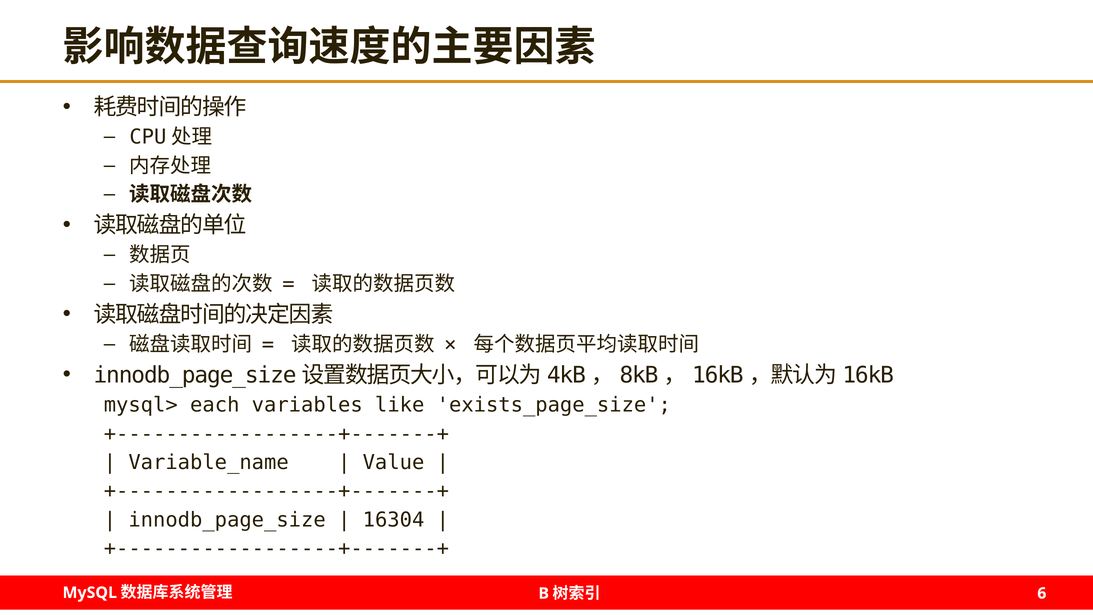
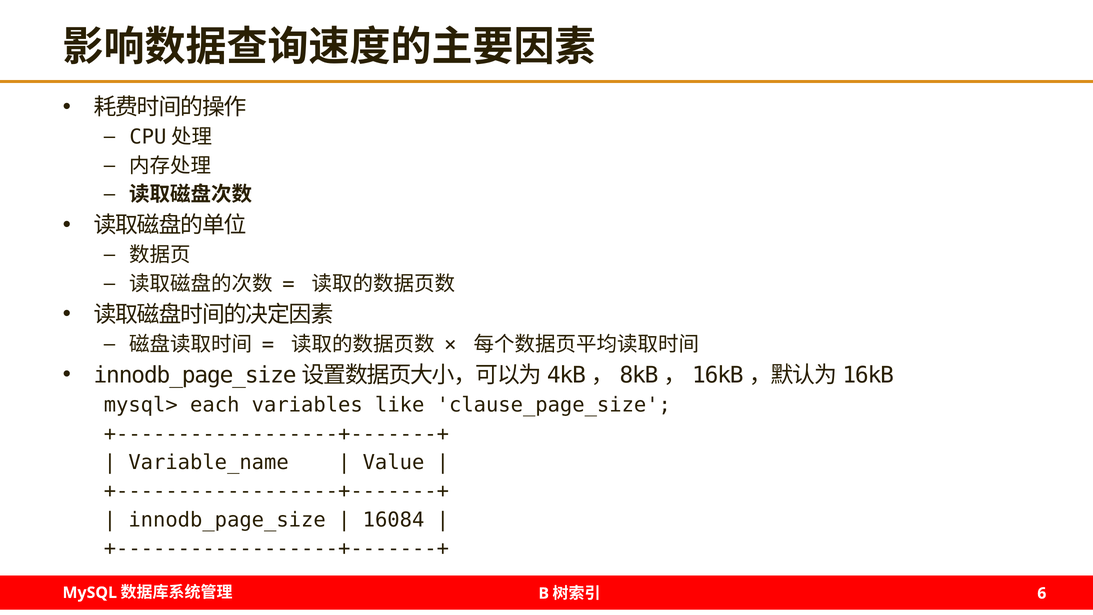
exists_page_size: exists_page_size -> clause_page_size
16304: 16304 -> 16084
